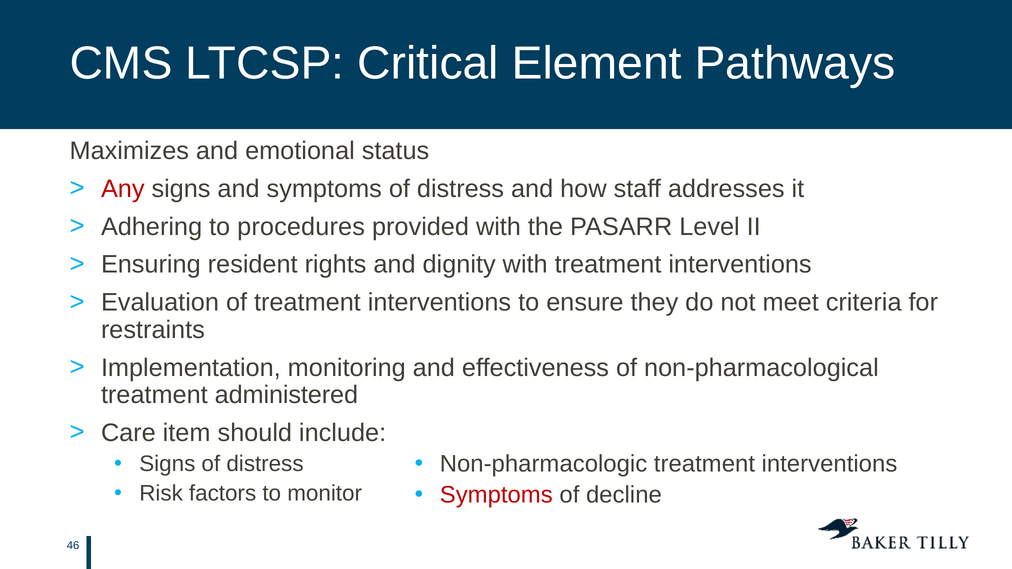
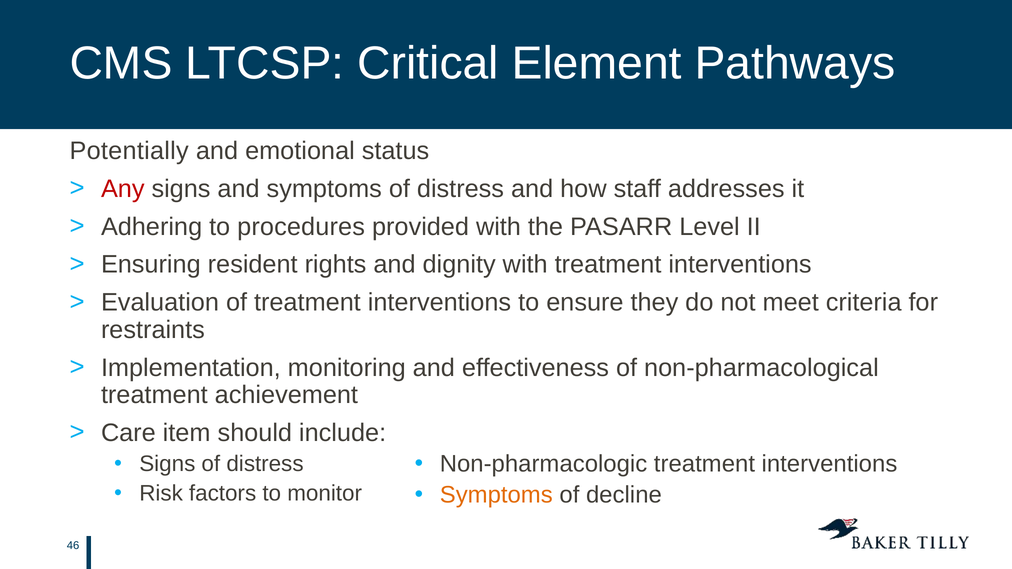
Maximizes: Maximizes -> Potentially
administered: administered -> achievement
Symptoms at (496, 495) colour: red -> orange
